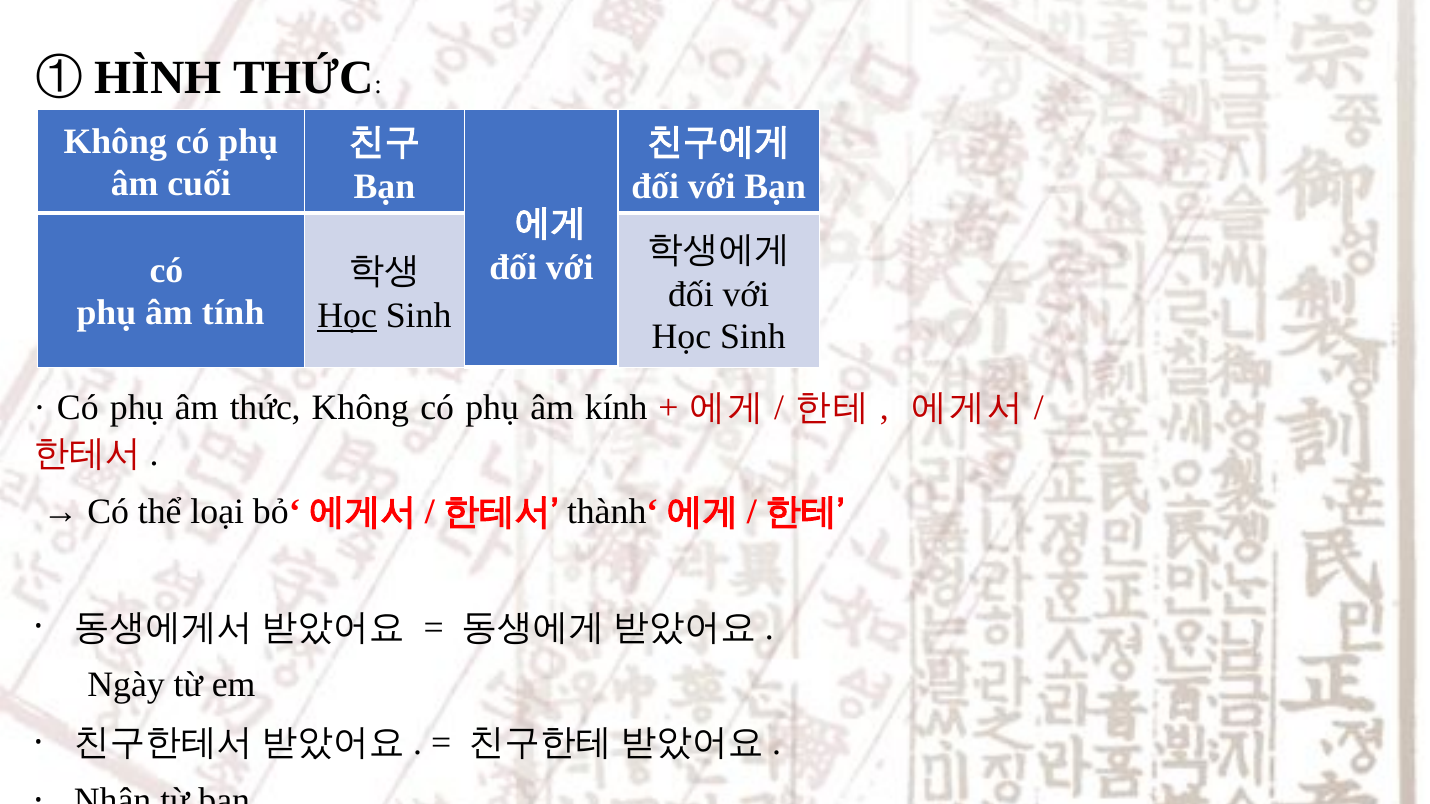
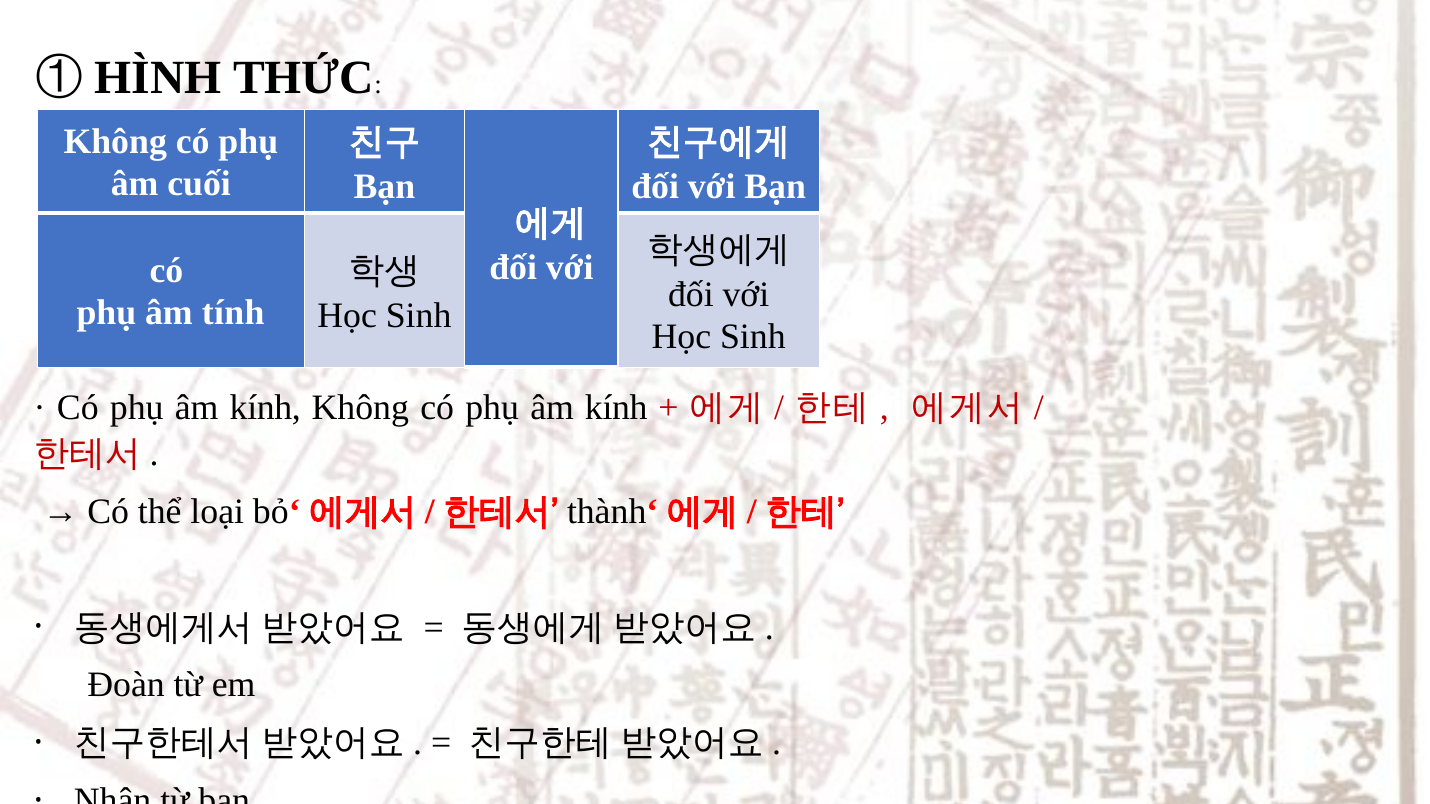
Học at (347, 316) underline: present -> none
thức at (265, 408): thức -> kính
Ngày: Ngày -> Đoàn
